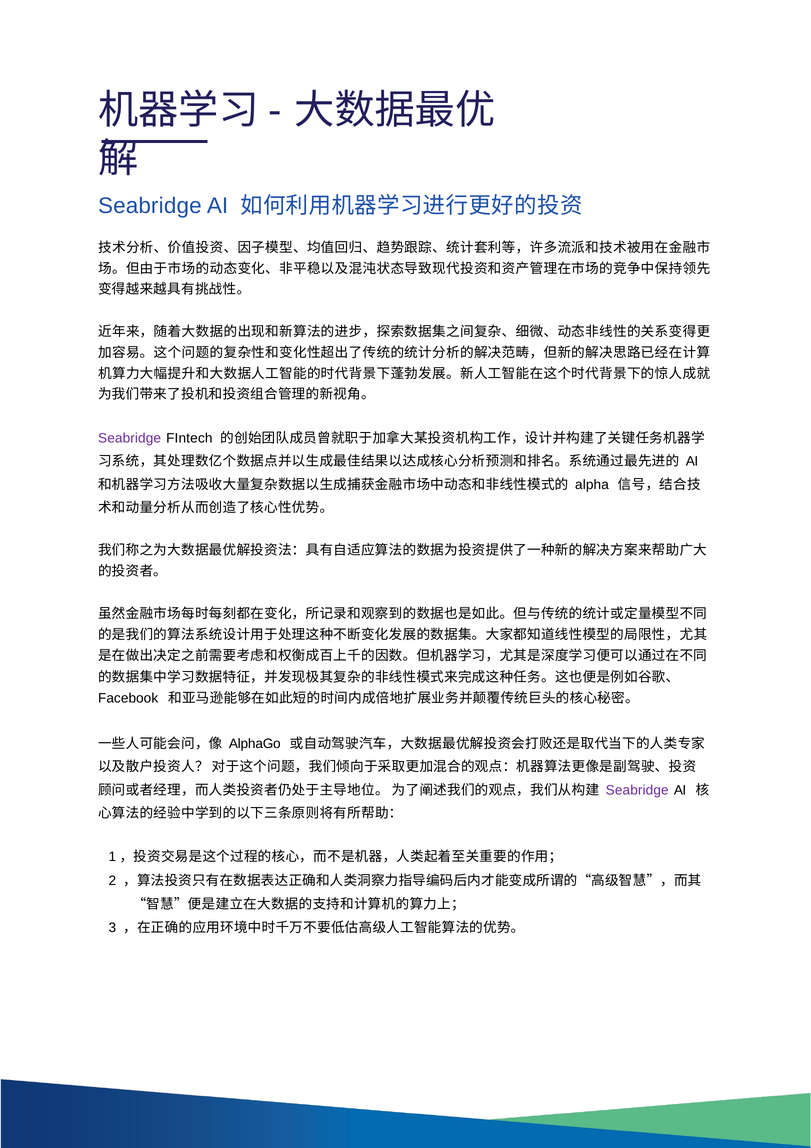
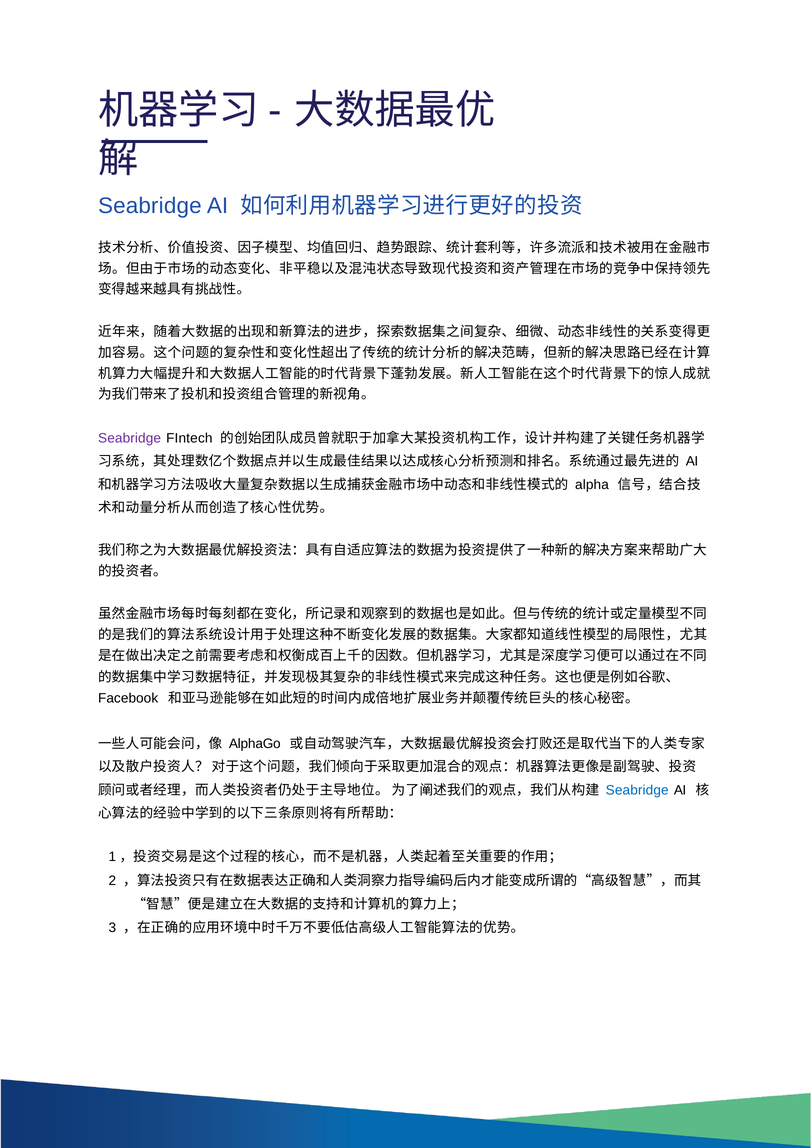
Seabridge at (637, 790) colour: purple -> blue
